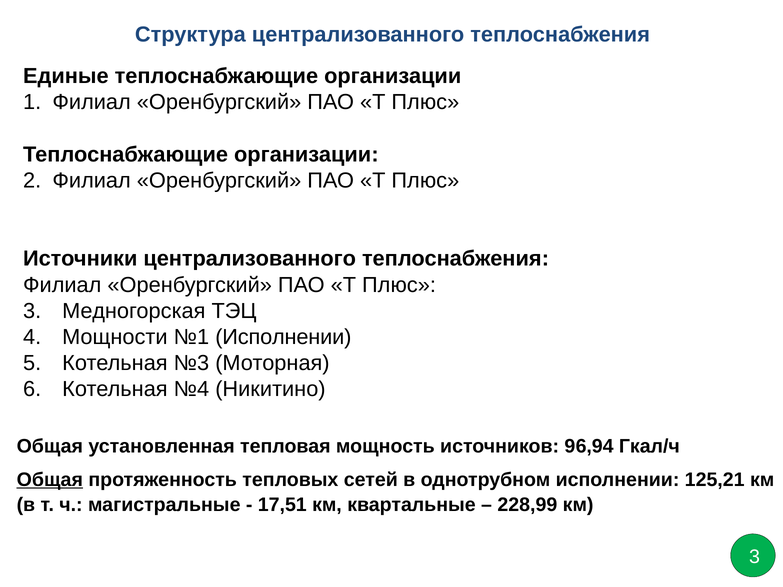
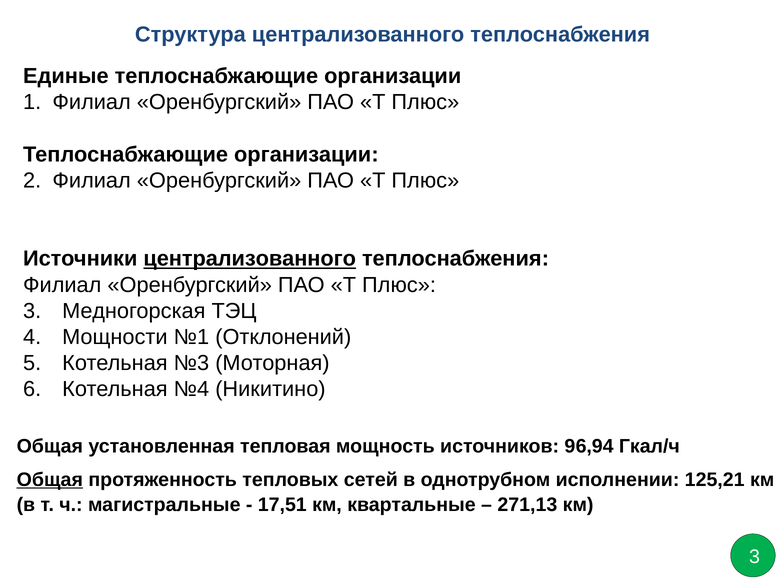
централизованного at (250, 259) underline: none -> present
№1 Исполнении: Исполнении -> Отклонений
228,99: 228,99 -> 271,13
